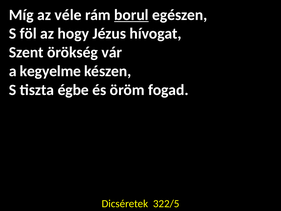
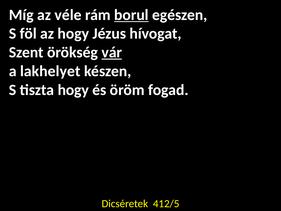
vár underline: none -> present
kegyelme: kegyelme -> lakhelyet
tiszta égbe: égbe -> hogy
322/5: 322/5 -> 412/5
